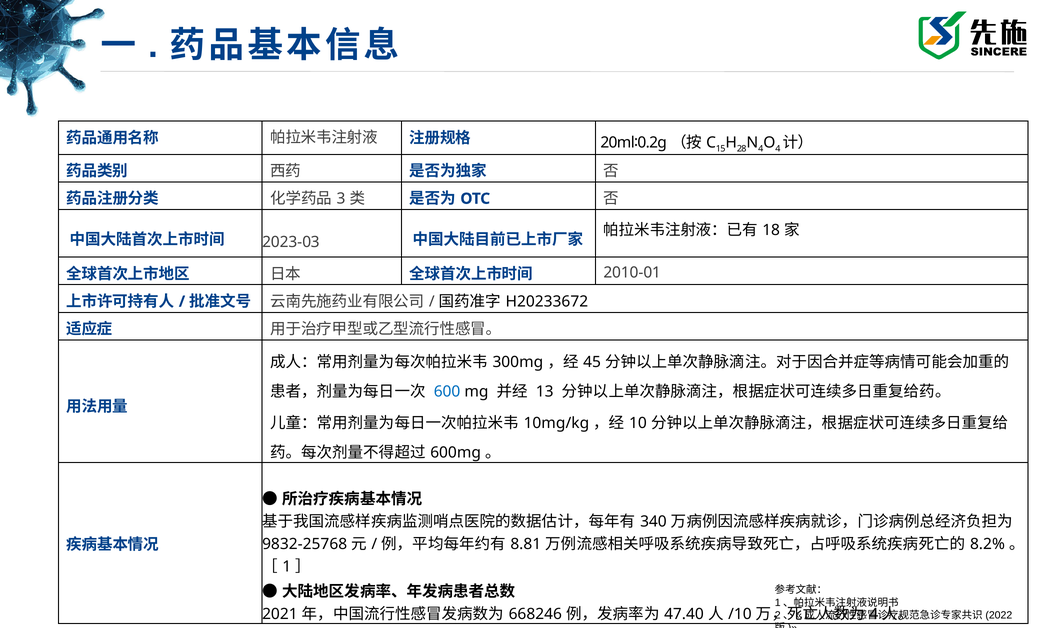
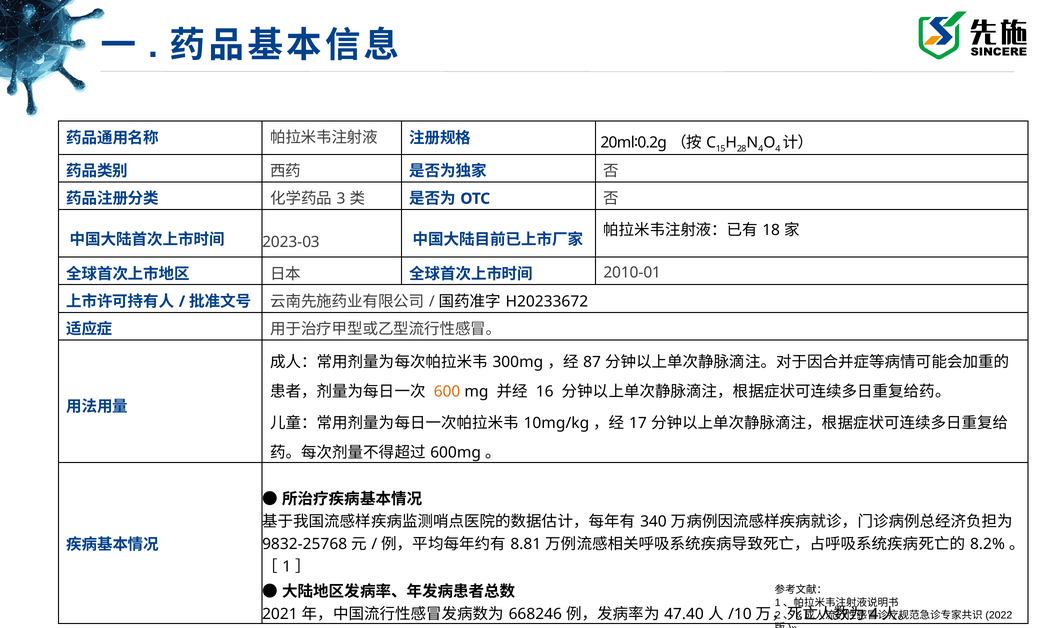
45: 45 -> 87
600 colour: blue -> orange
13: 13 -> 16
10: 10 -> 17
